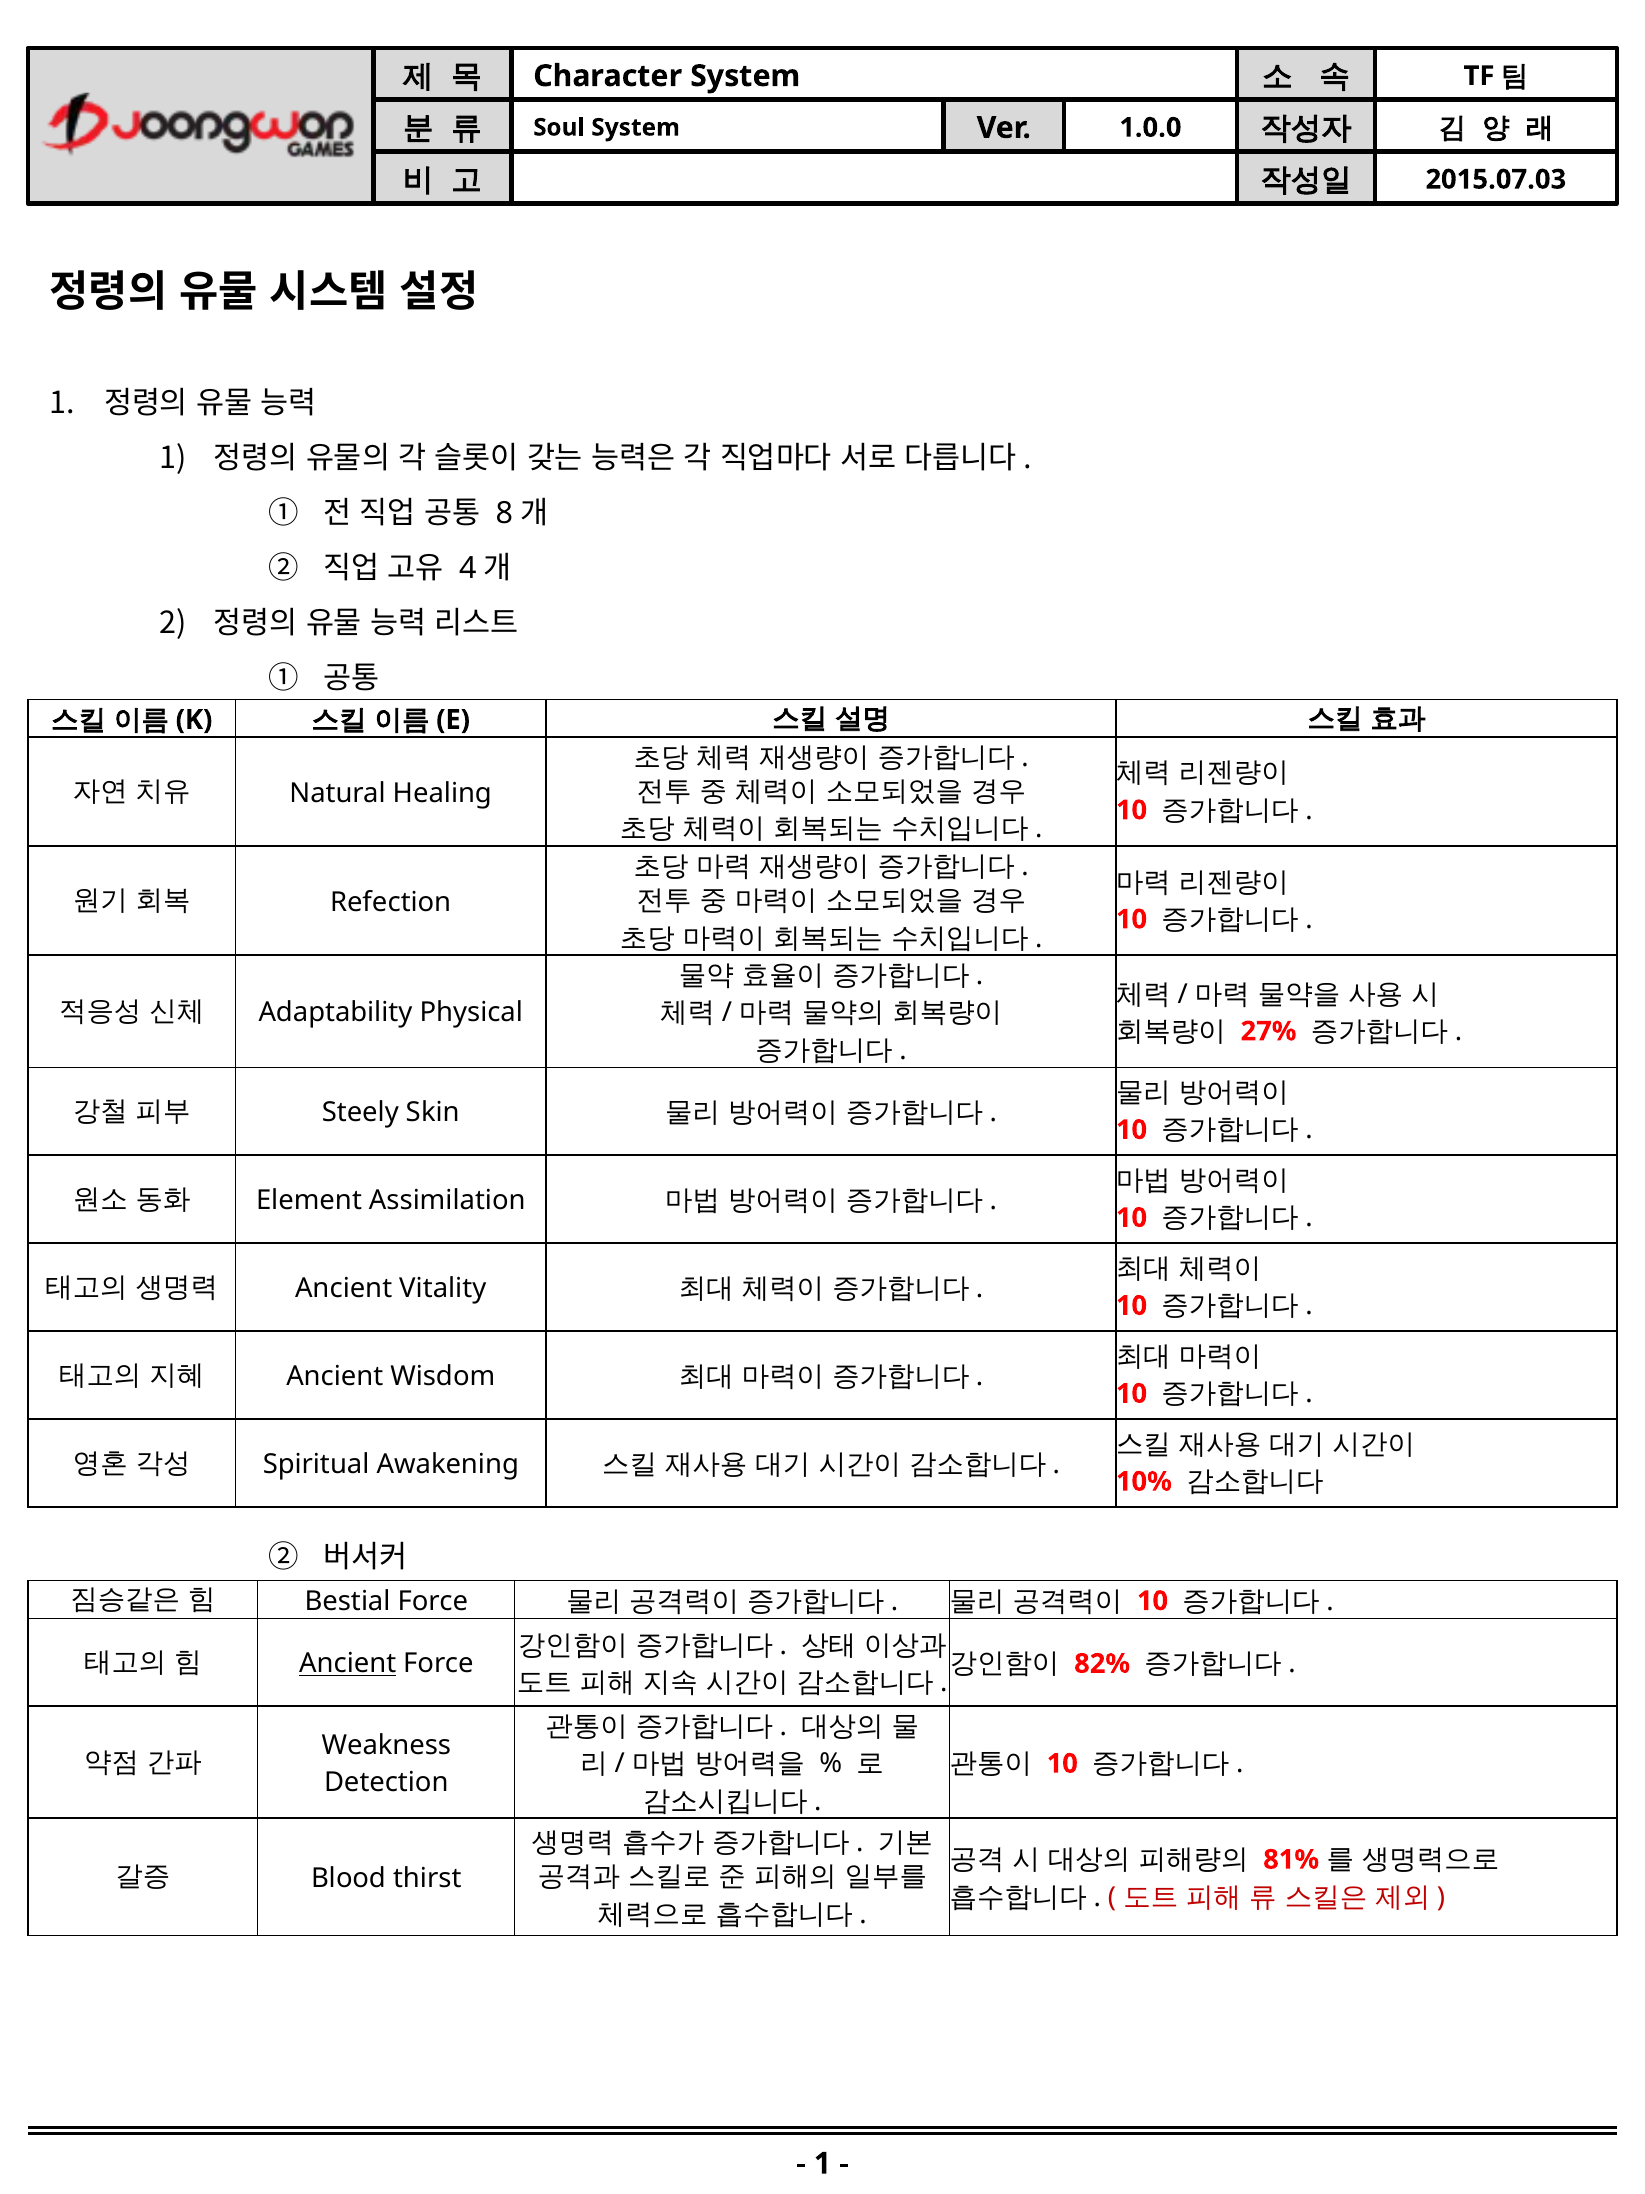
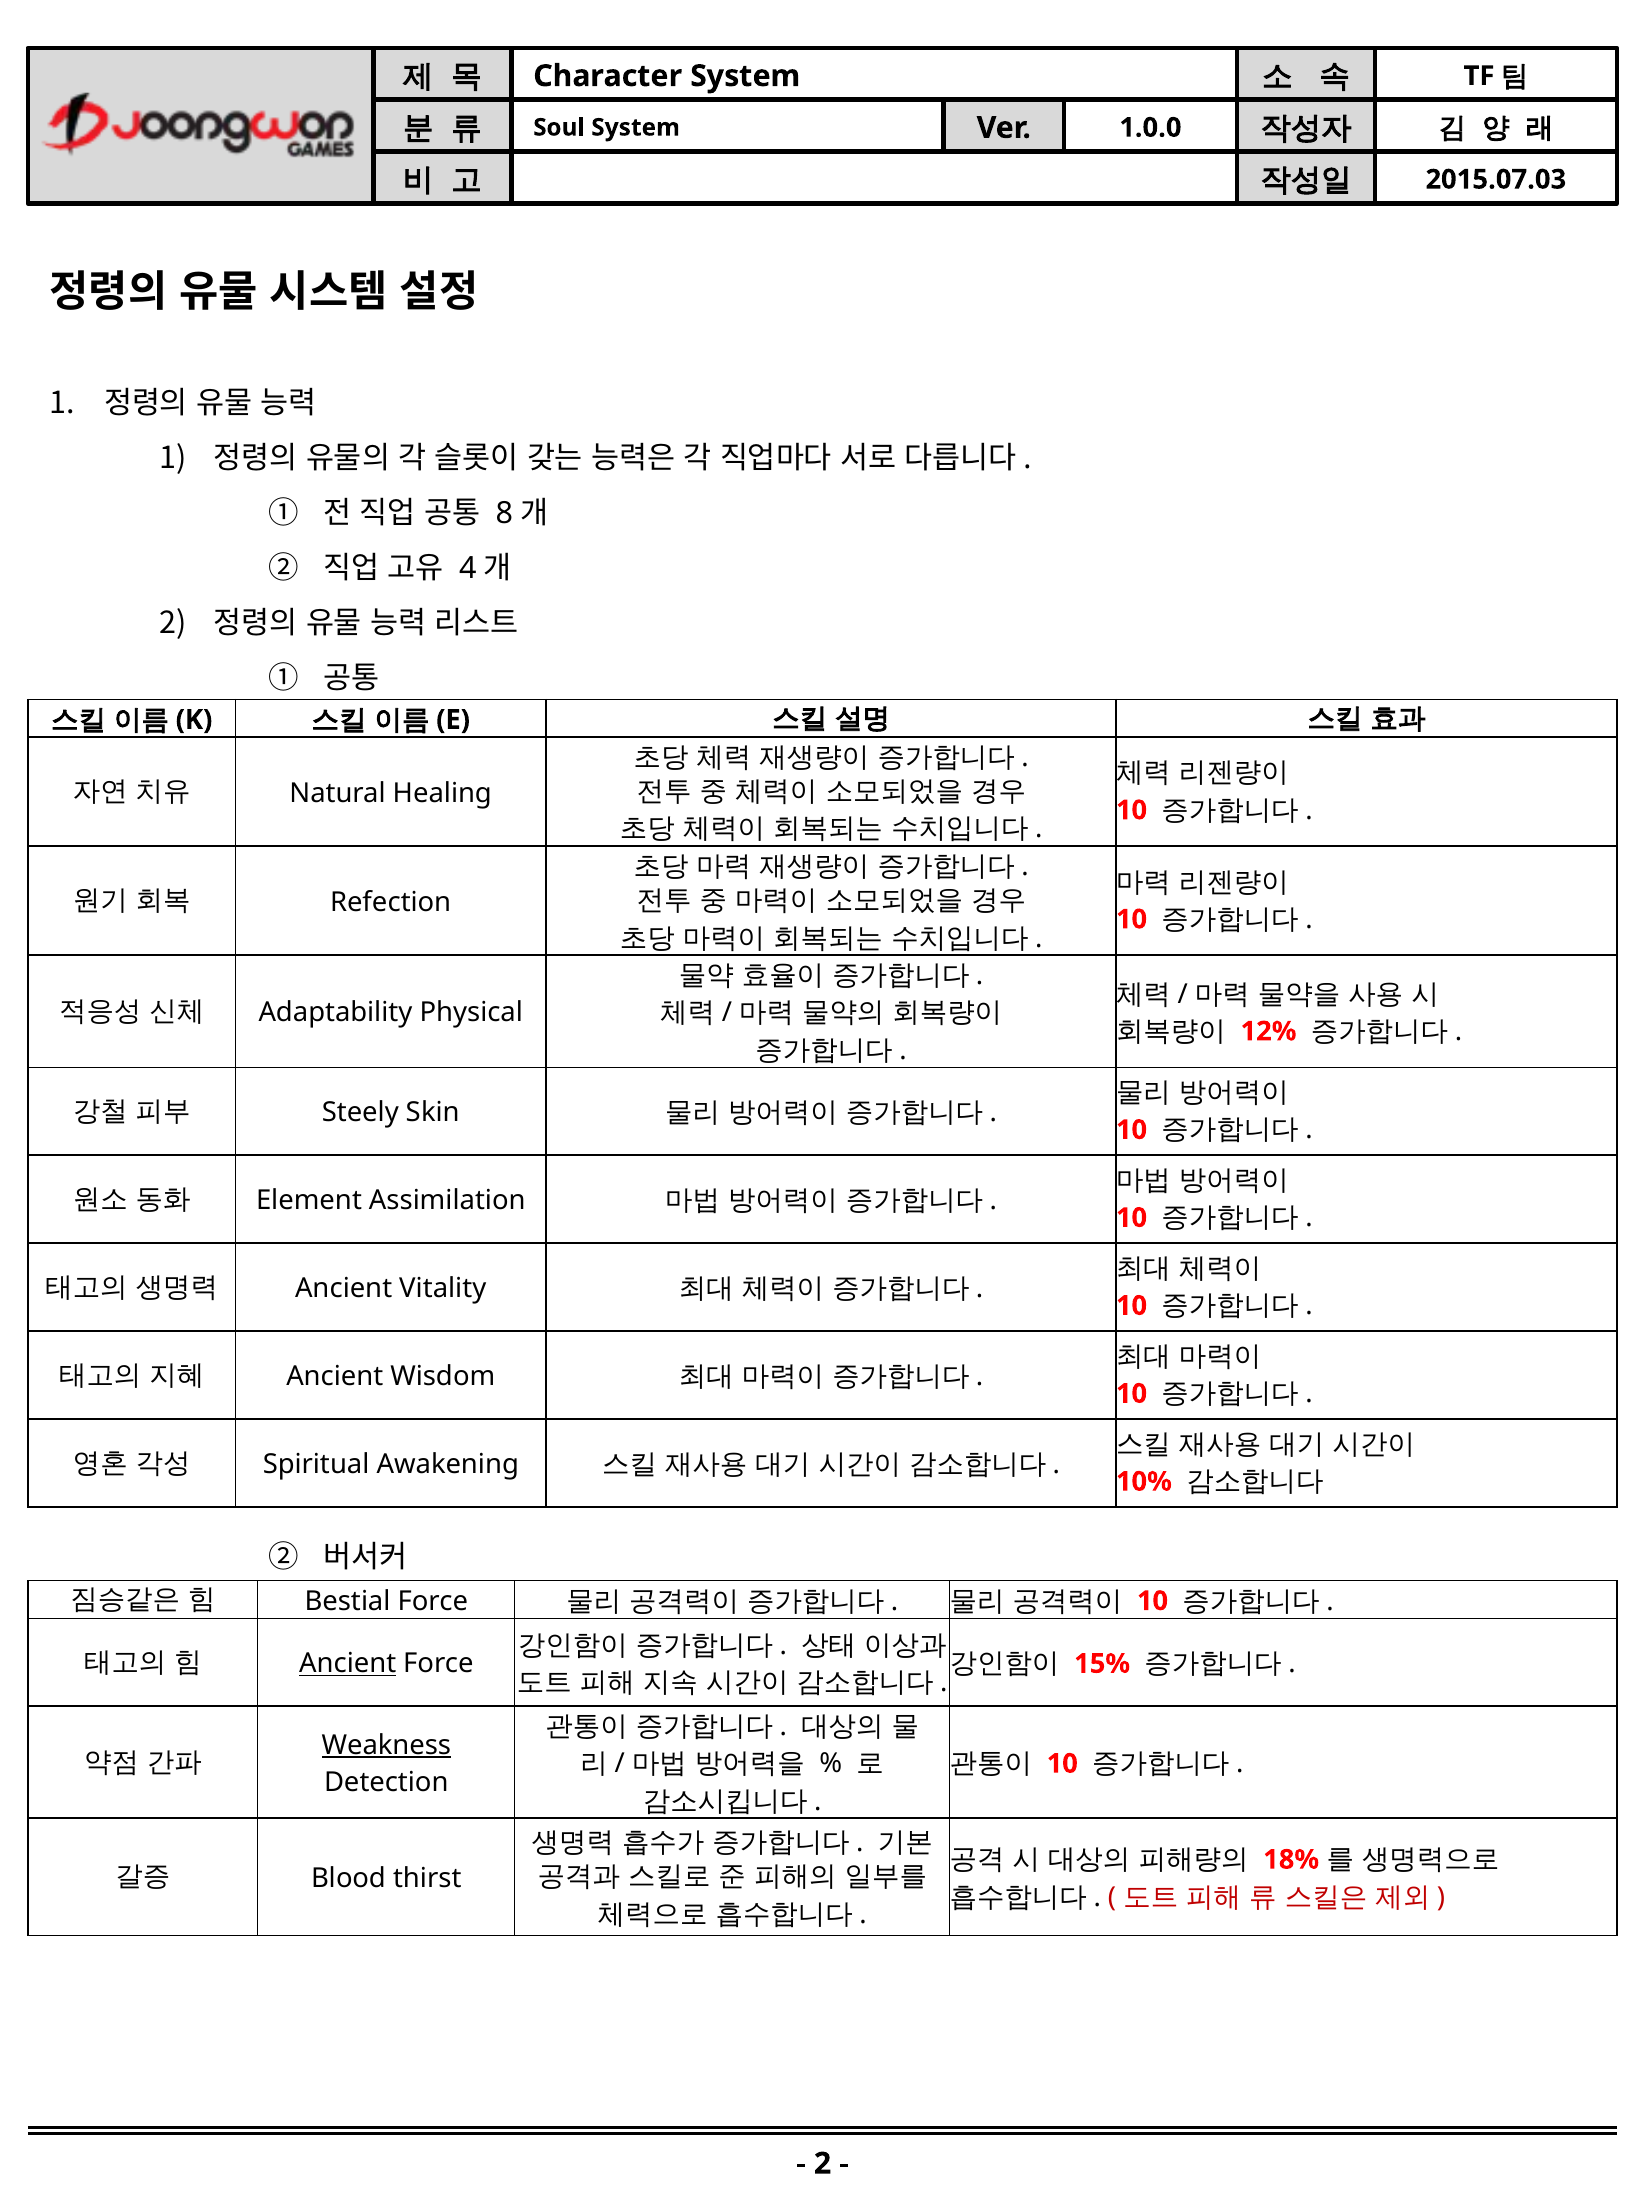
27%: 27% -> 12%
82%: 82% -> 15%
Weakness underline: none -> present
81%: 81% -> 18%
1 at (823, 2163): 1 -> 2
